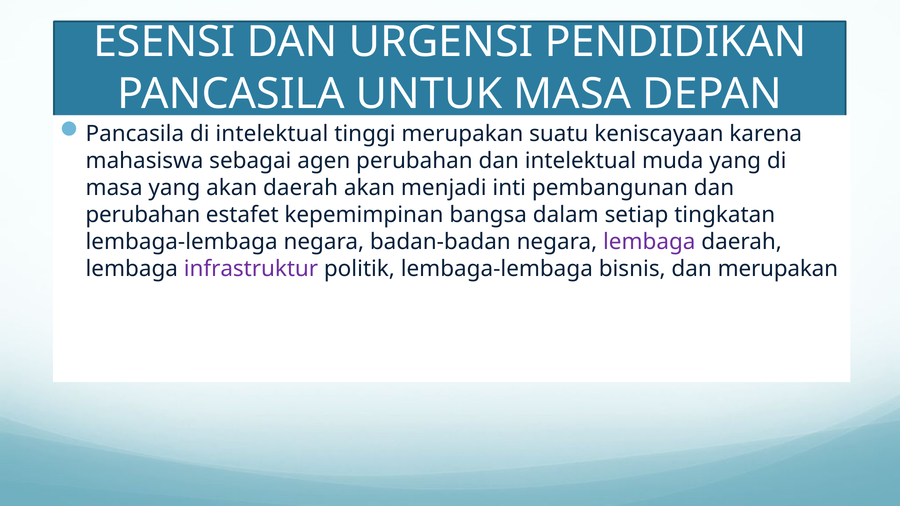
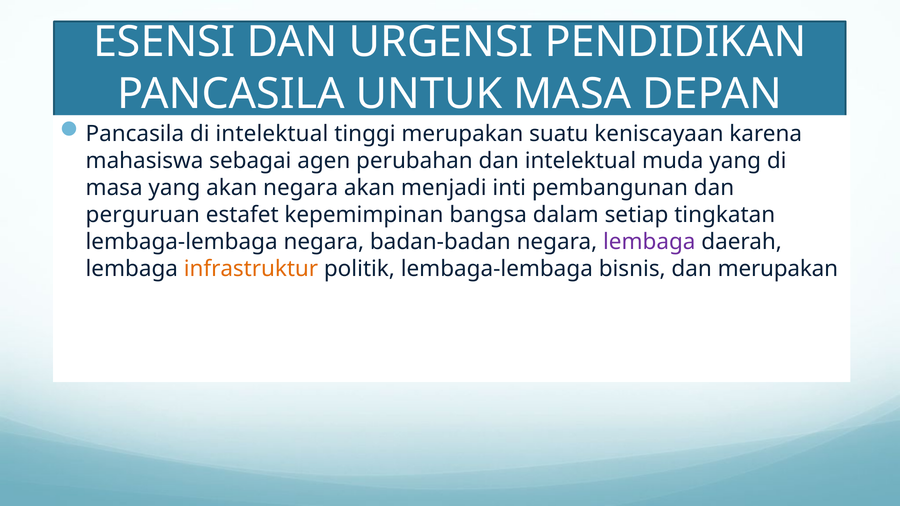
akan daerah: daerah -> negara
perubahan at (143, 215): perubahan -> perguruan
infrastruktur colour: purple -> orange
